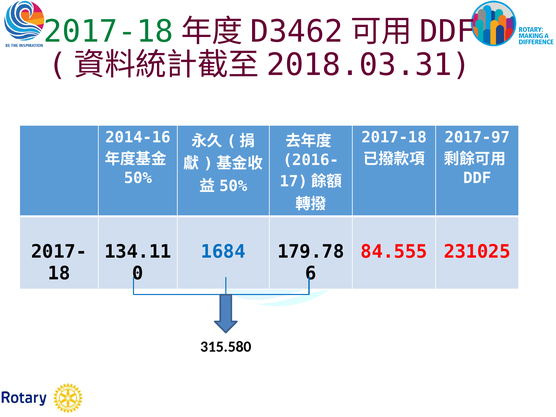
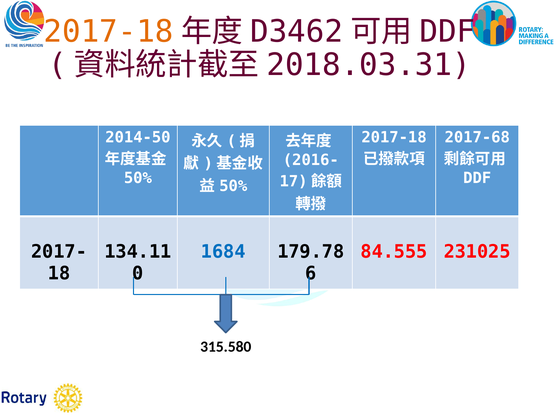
2017-18 at (109, 32) colour: green -> orange
2014-16: 2014-16 -> 2014-50
2017-97: 2017-97 -> 2017-68
